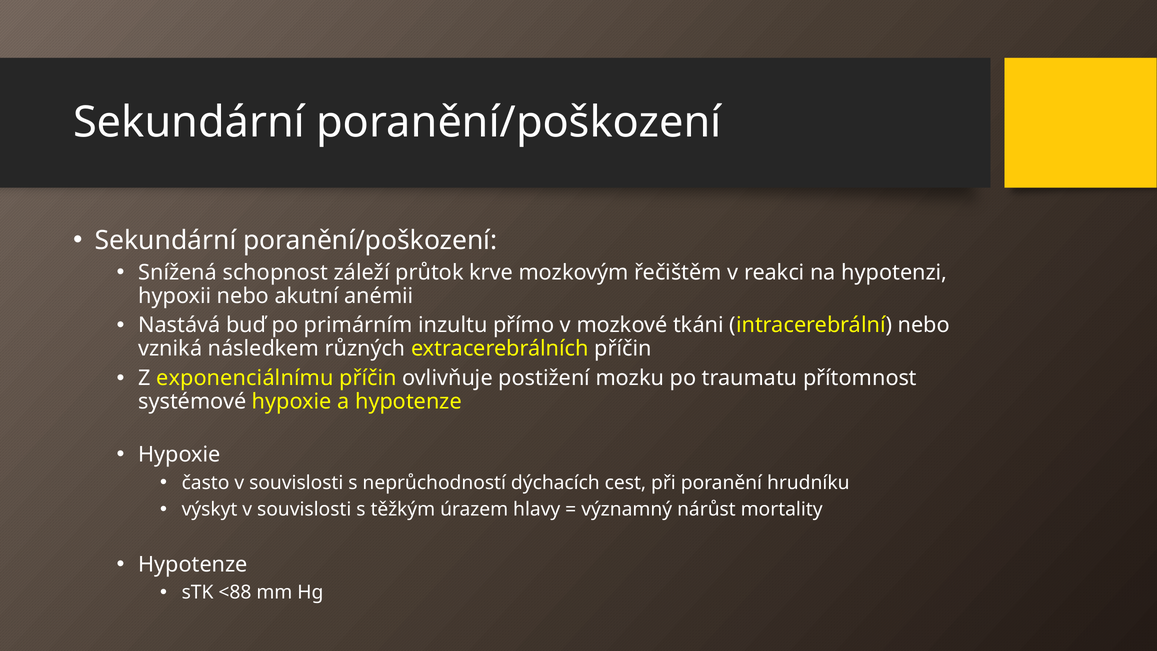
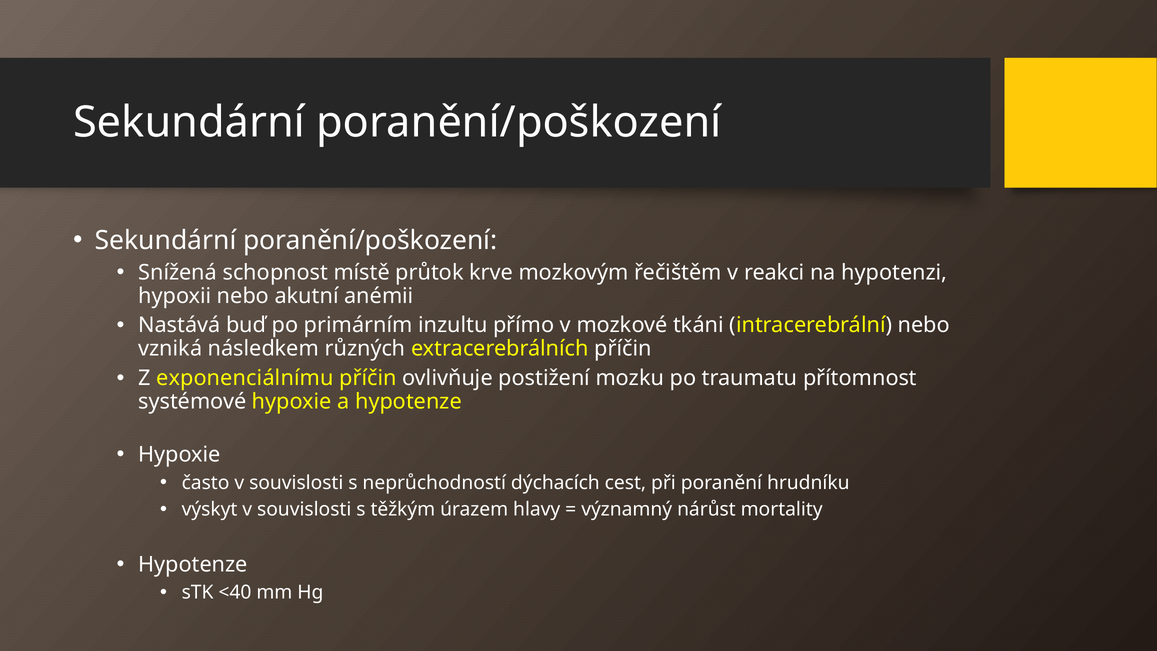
záleží: záleží -> místě
<88: <88 -> <40
